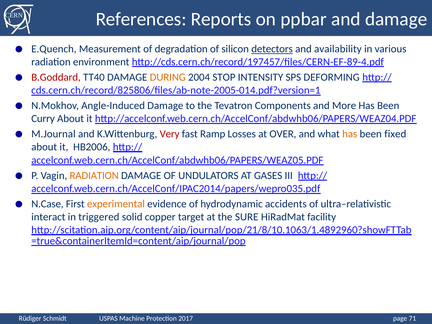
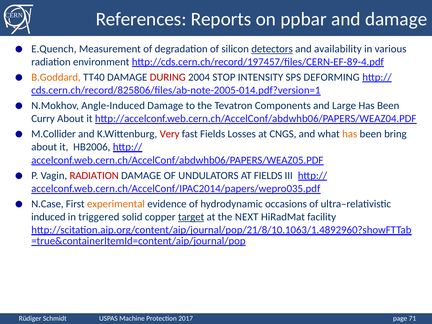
B.Goddard colour: red -> orange
DURING colour: orange -> red
More: More -> Large
M.Journal: M.Journal -> M.Collider
fast Ramp: Ramp -> Fields
OVER: OVER -> CNGS
fixed: fixed -> bring
RADIATION at (94, 176) colour: orange -> red
AT GASES: GASES -> FIELDS
accidents: accidents -> occasions
interact: interact -> induced
target underline: none -> present
SURE: SURE -> NEXT
